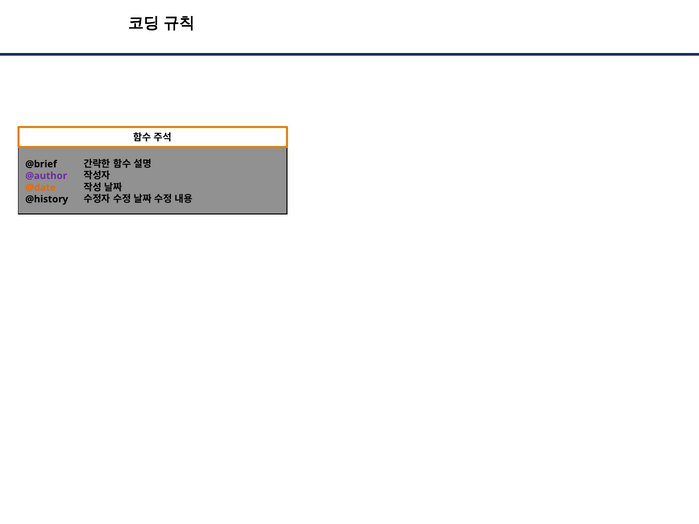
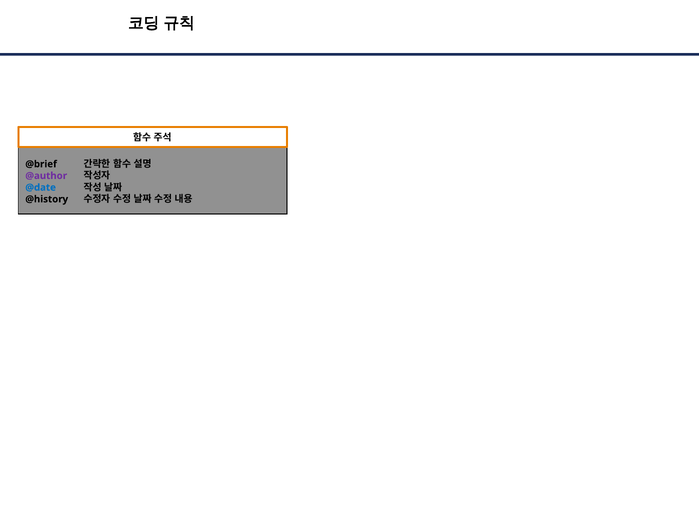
@date colour: orange -> blue
